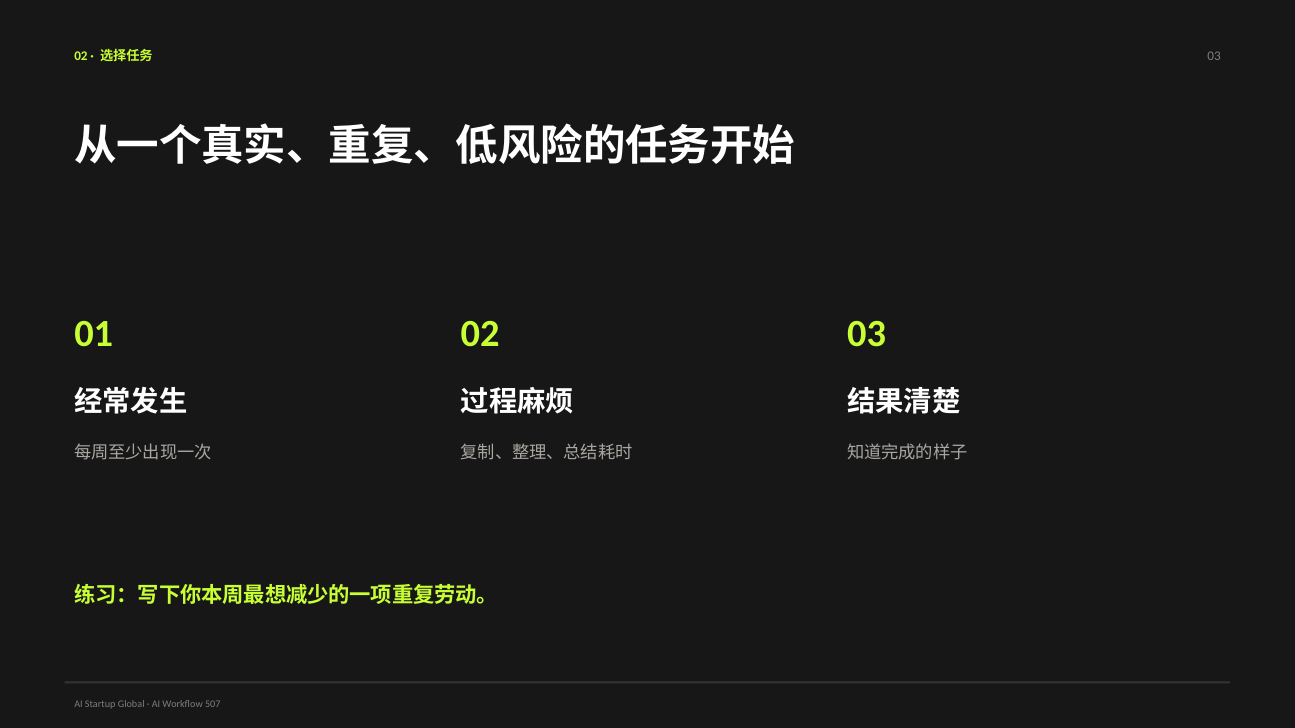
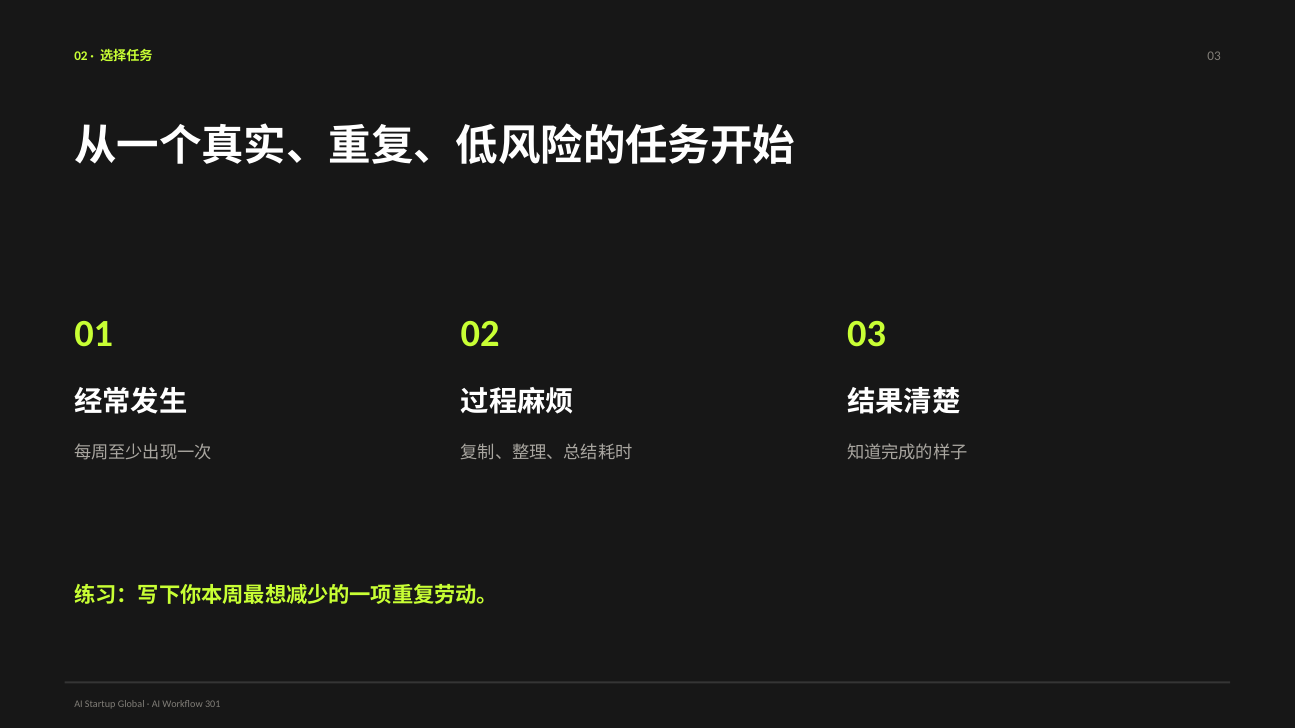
507: 507 -> 301
